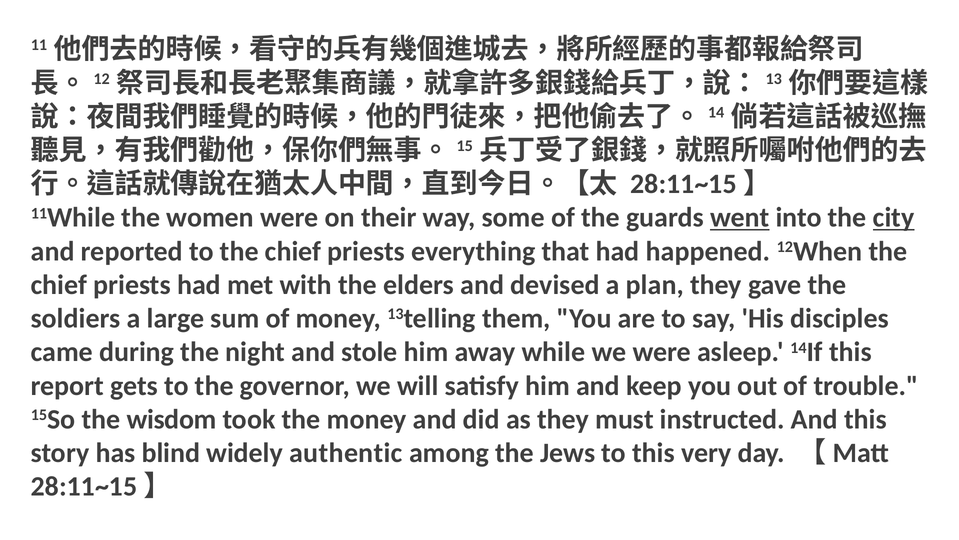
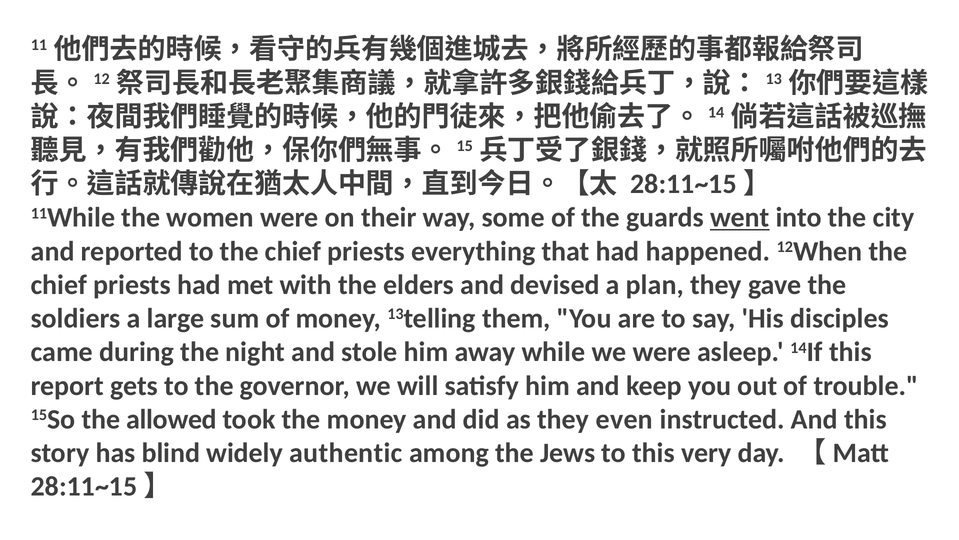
city underline: present -> none
wisdom: wisdom -> allowed
must: must -> even
